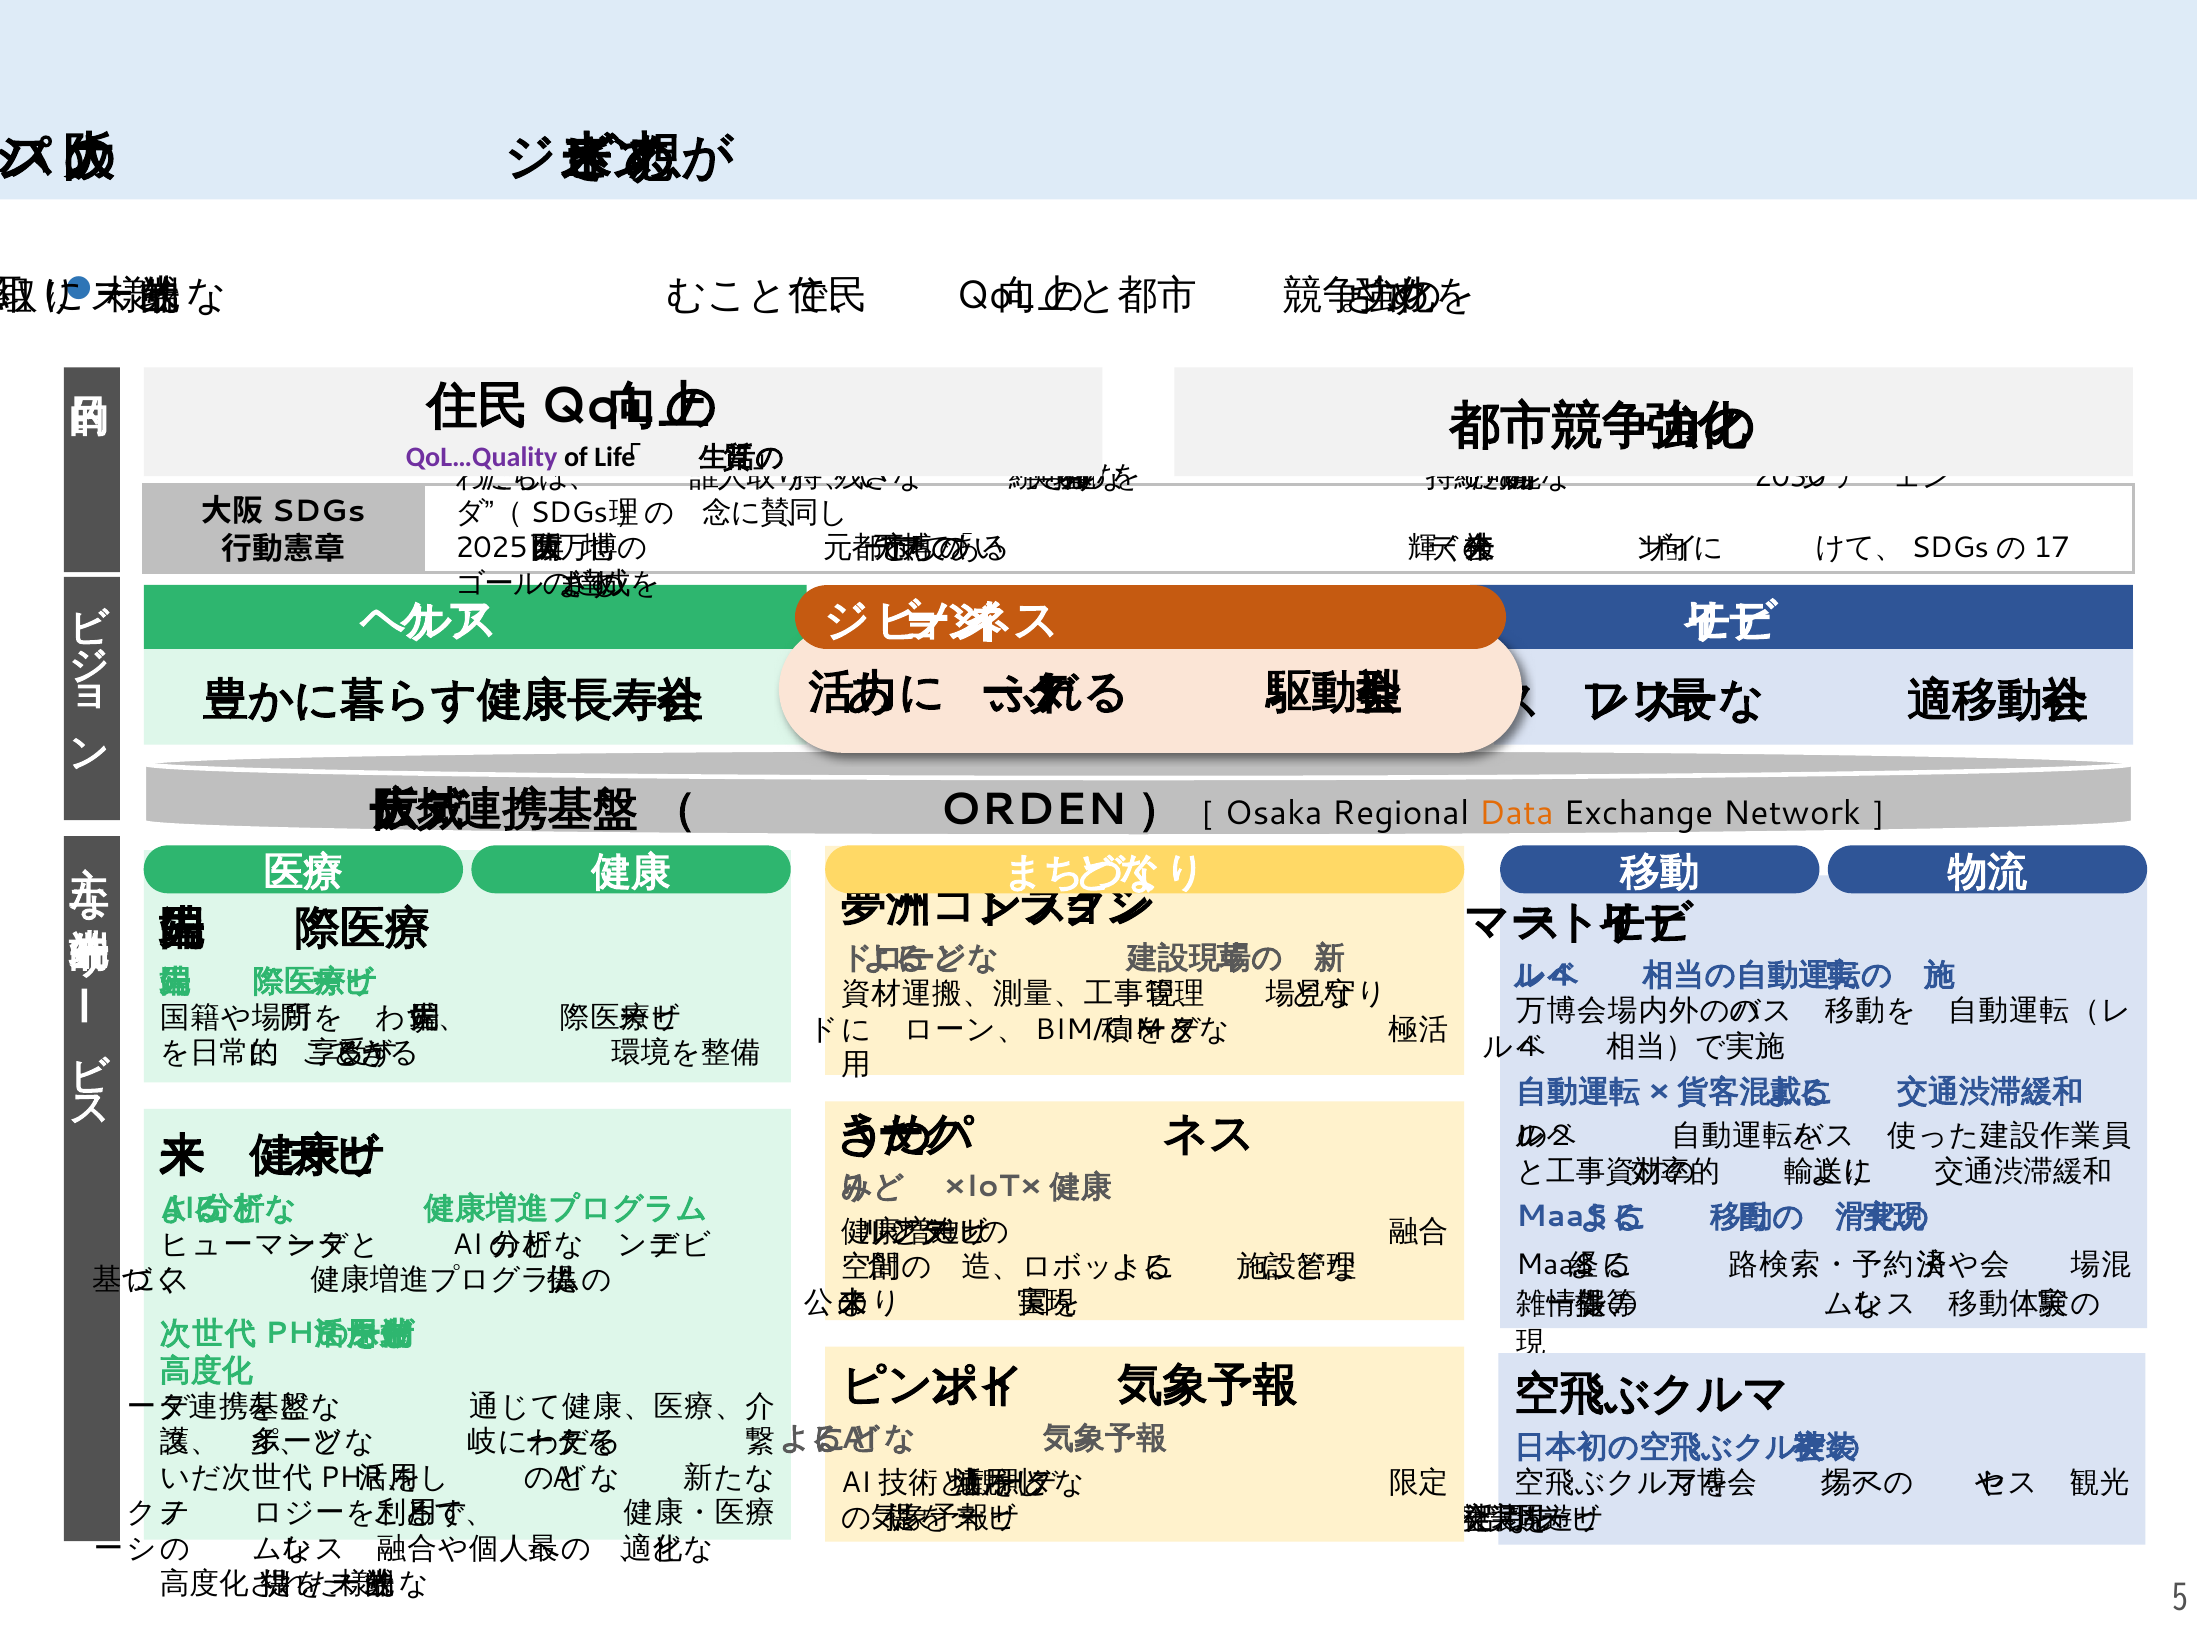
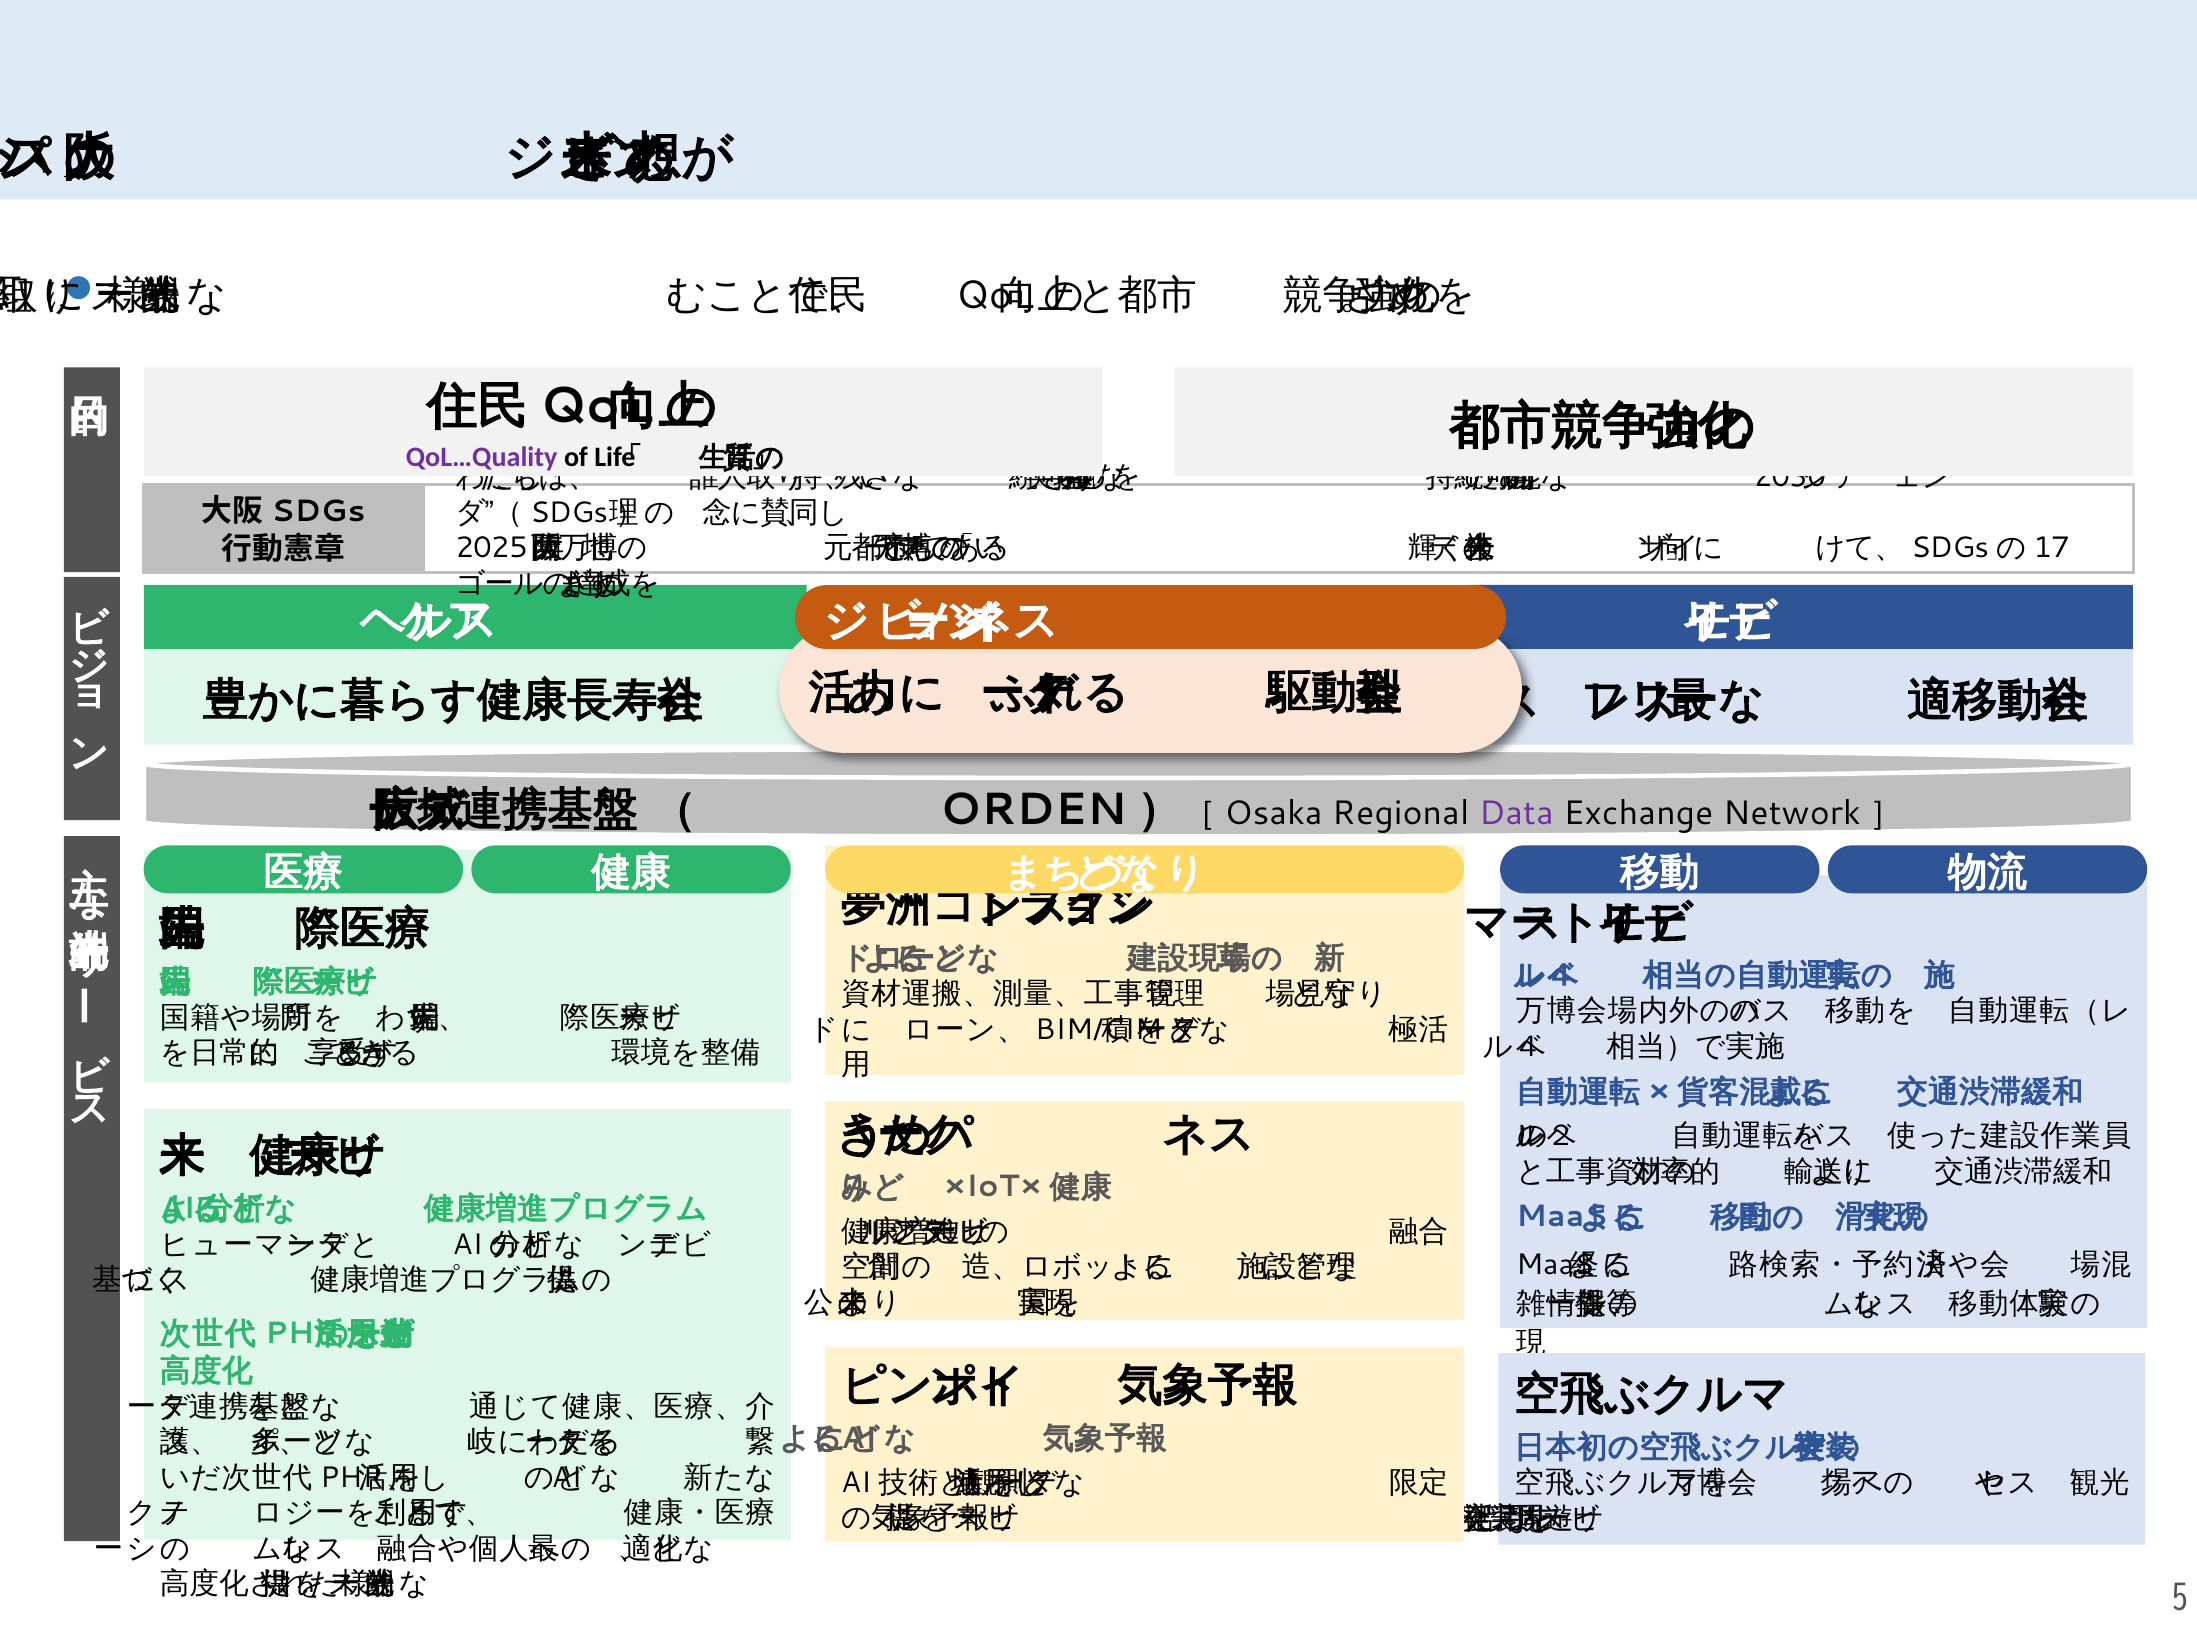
Data colour: orange -> purple
